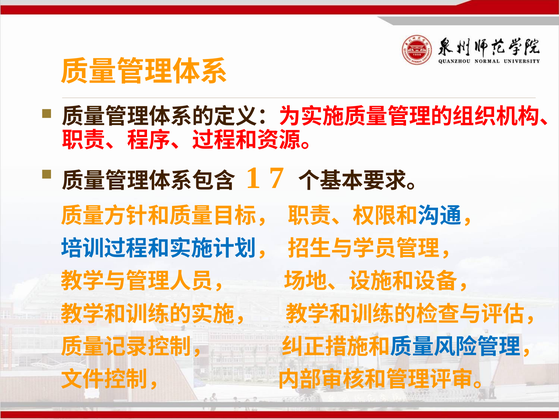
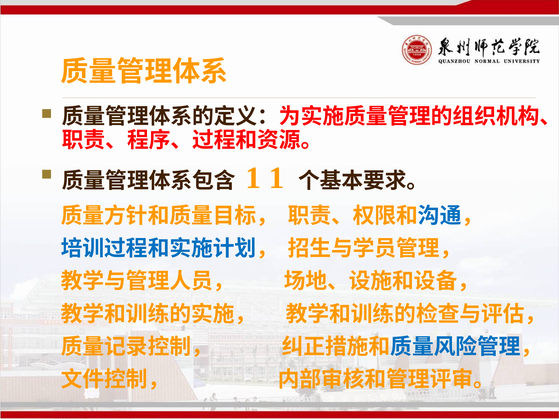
1 7: 7 -> 1
